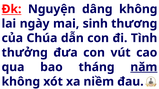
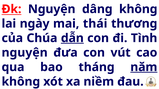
sinh: sinh -> thái
dẫn underline: none -> present
thưởng at (25, 53): thưởng -> nguyện
